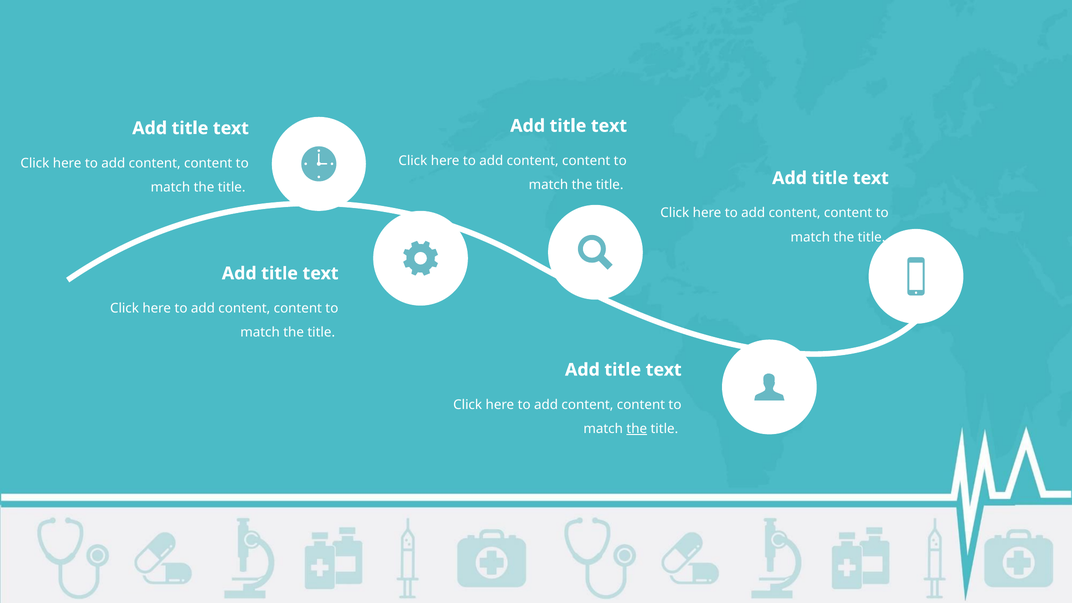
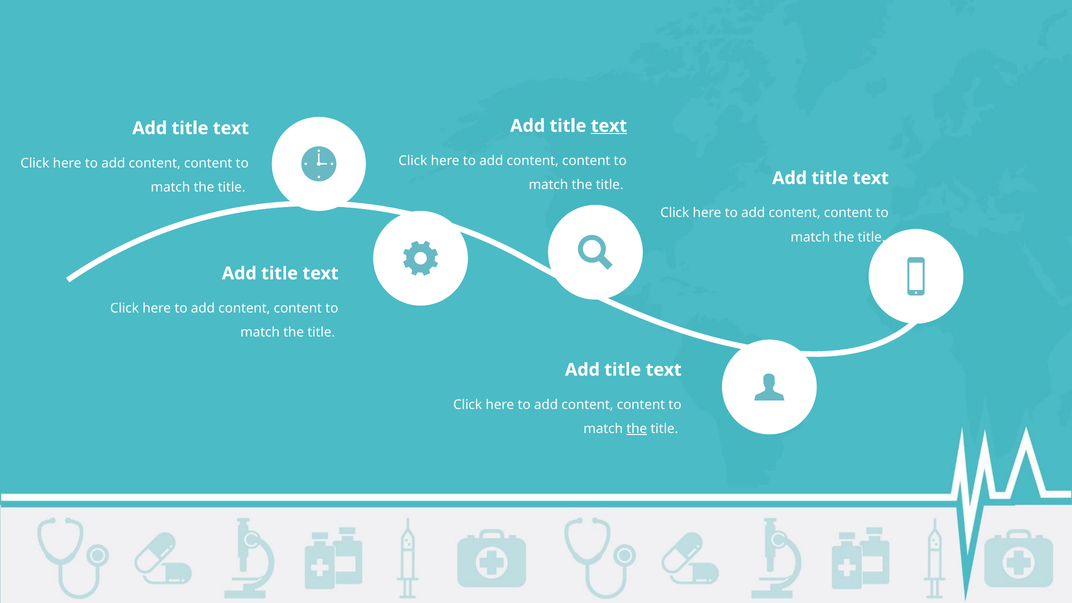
text at (609, 126) underline: none -> present
